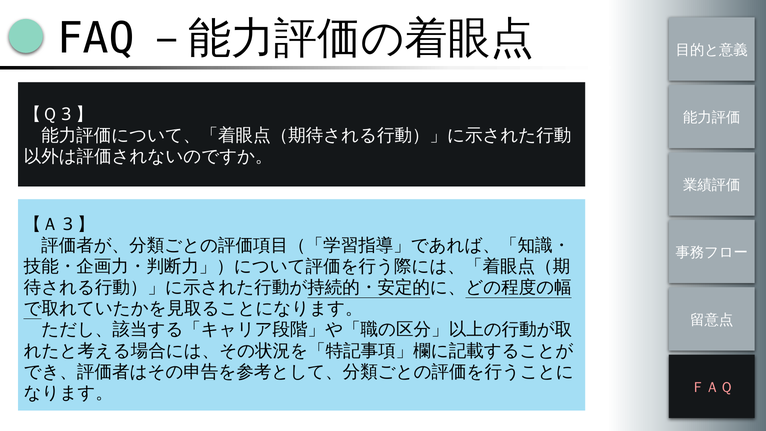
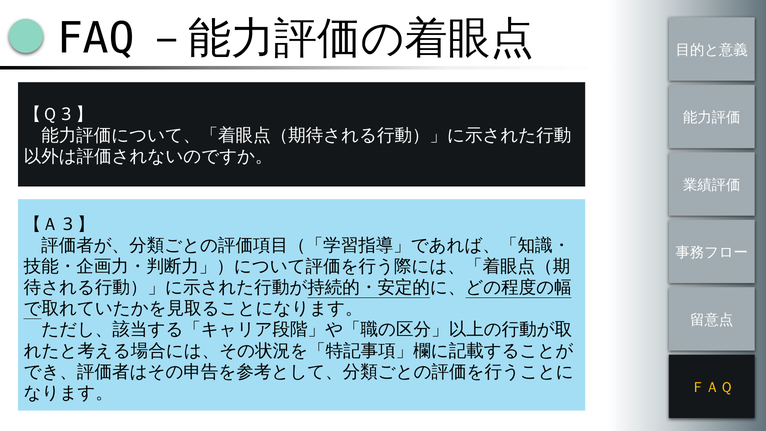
ＦＡＱ colour: pink -> yellow
